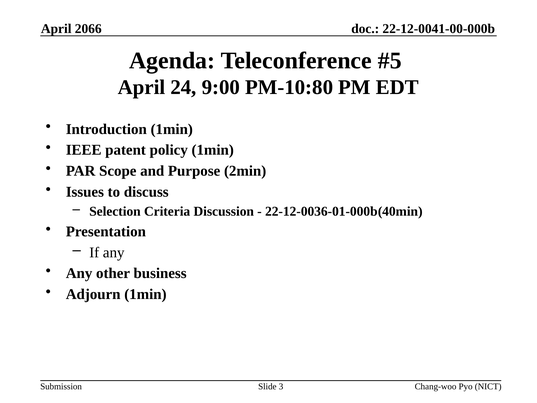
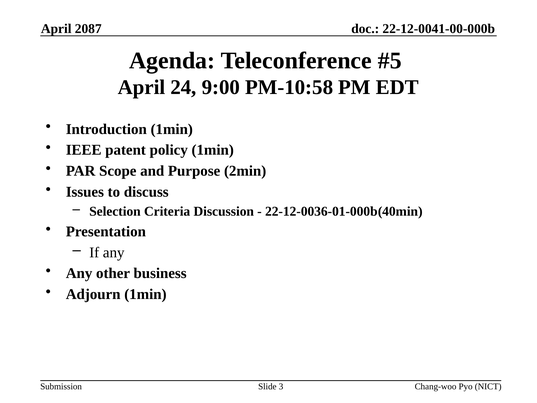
2066: 2066 -> 2087
PM-10:80: PM-10:80 -> PM-10:58
